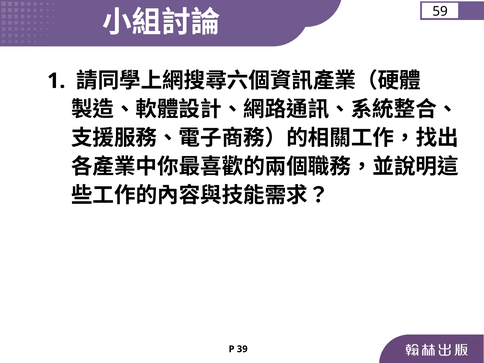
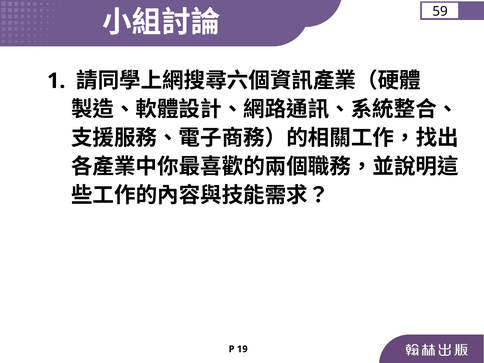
39: 39 -> 19
